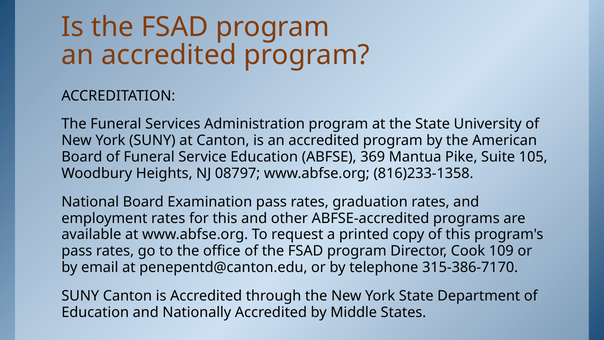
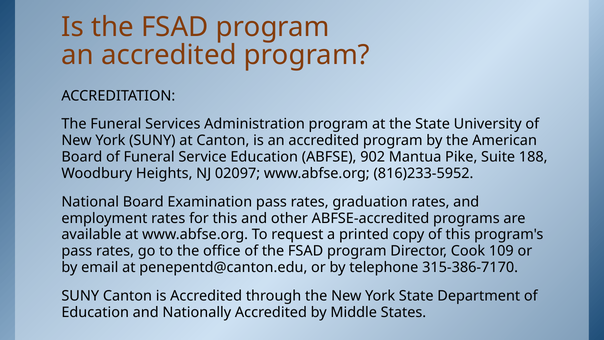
369: 369 -> 902
105: 105 -> 188
08797: 08797 -> 02097
816)233-1358: 816)233-1358 -> 816)233-5952
